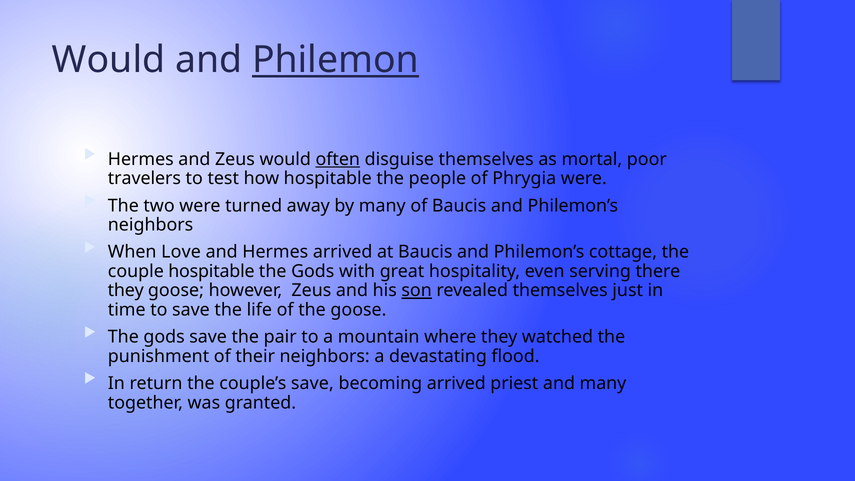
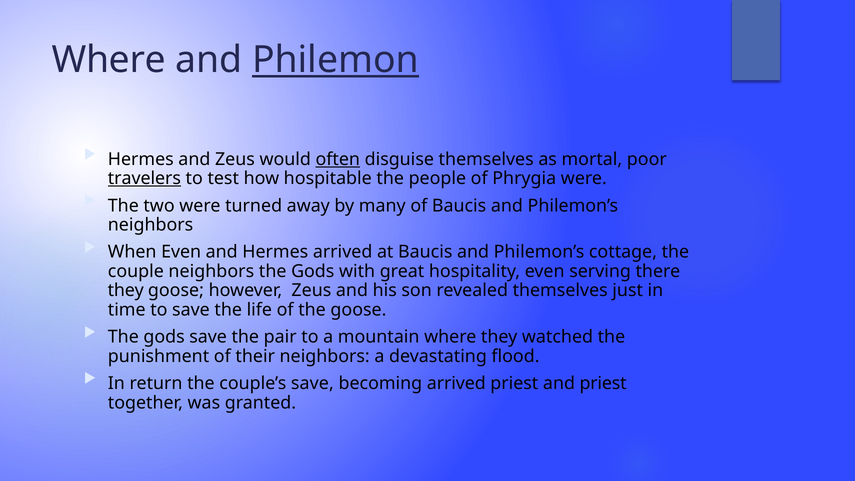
Would at (109, 60): Would -> Where
travelers underline: none -> present
When Love: Love -> Even
couple hospitable: hospitable -> neighbors
son underline: present -> none
and many: many -> priest
